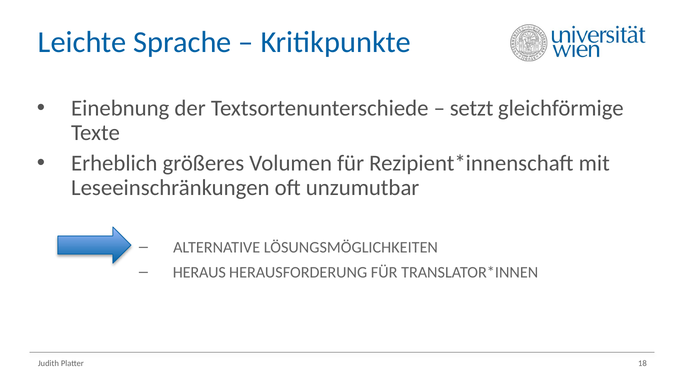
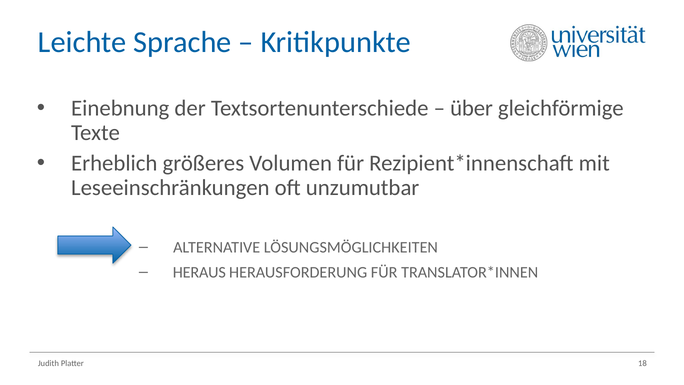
setzt: setzt -> über
